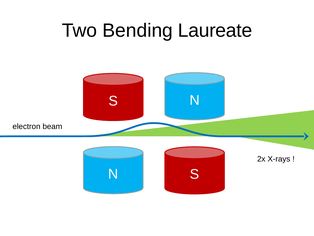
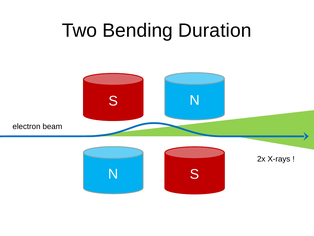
Laureate: Laureate -> Duration
